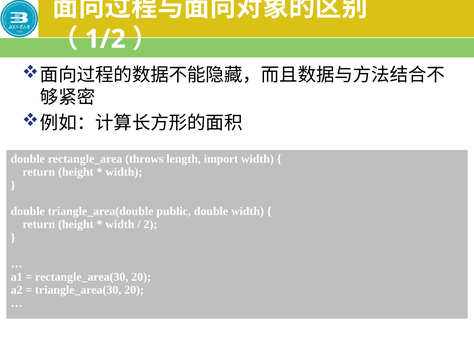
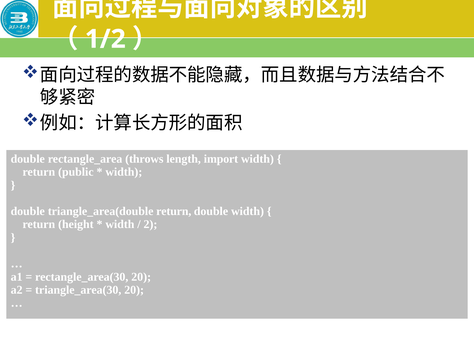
height at (76, 172): height -> public
public at (174, 212): public -> return
